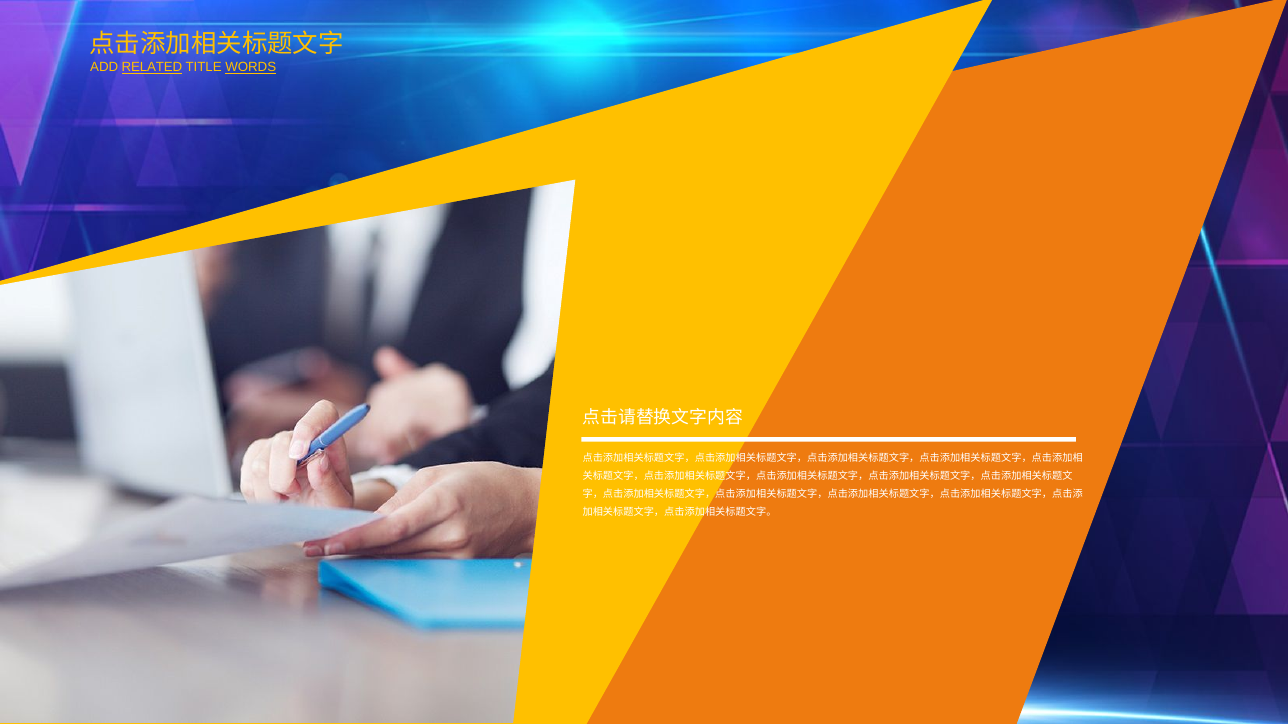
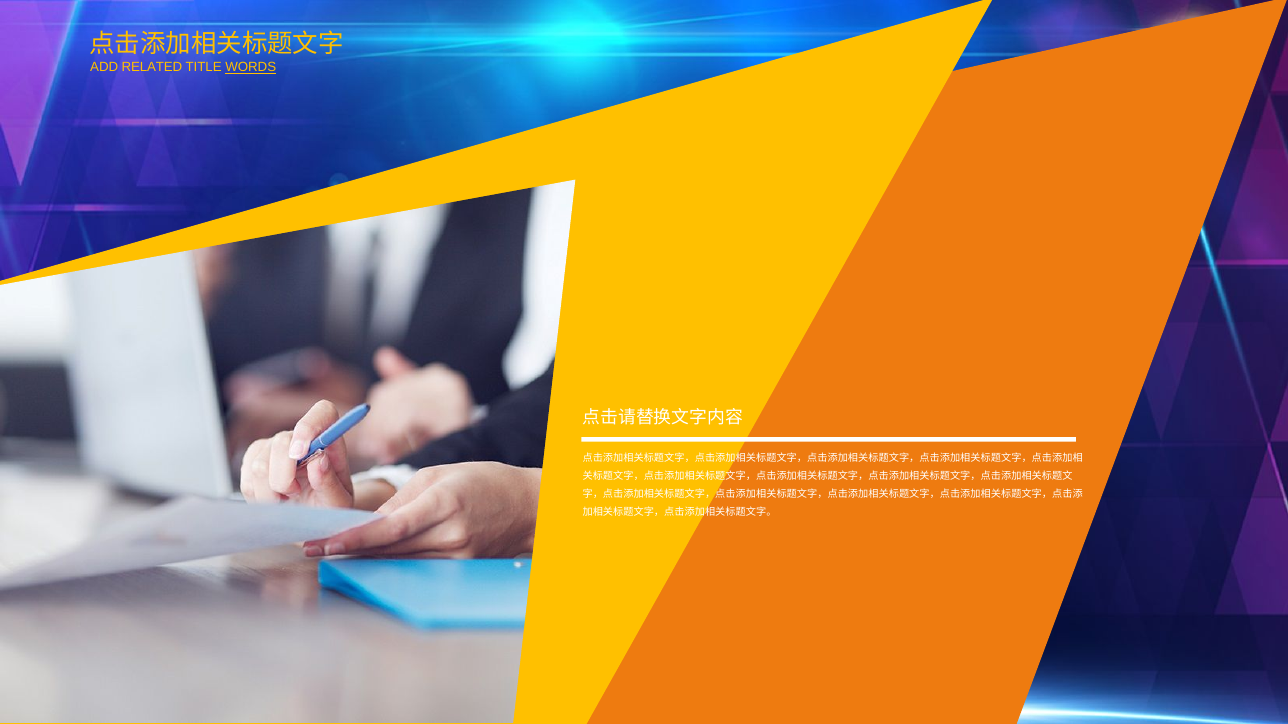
RELATED underline: present -> none
